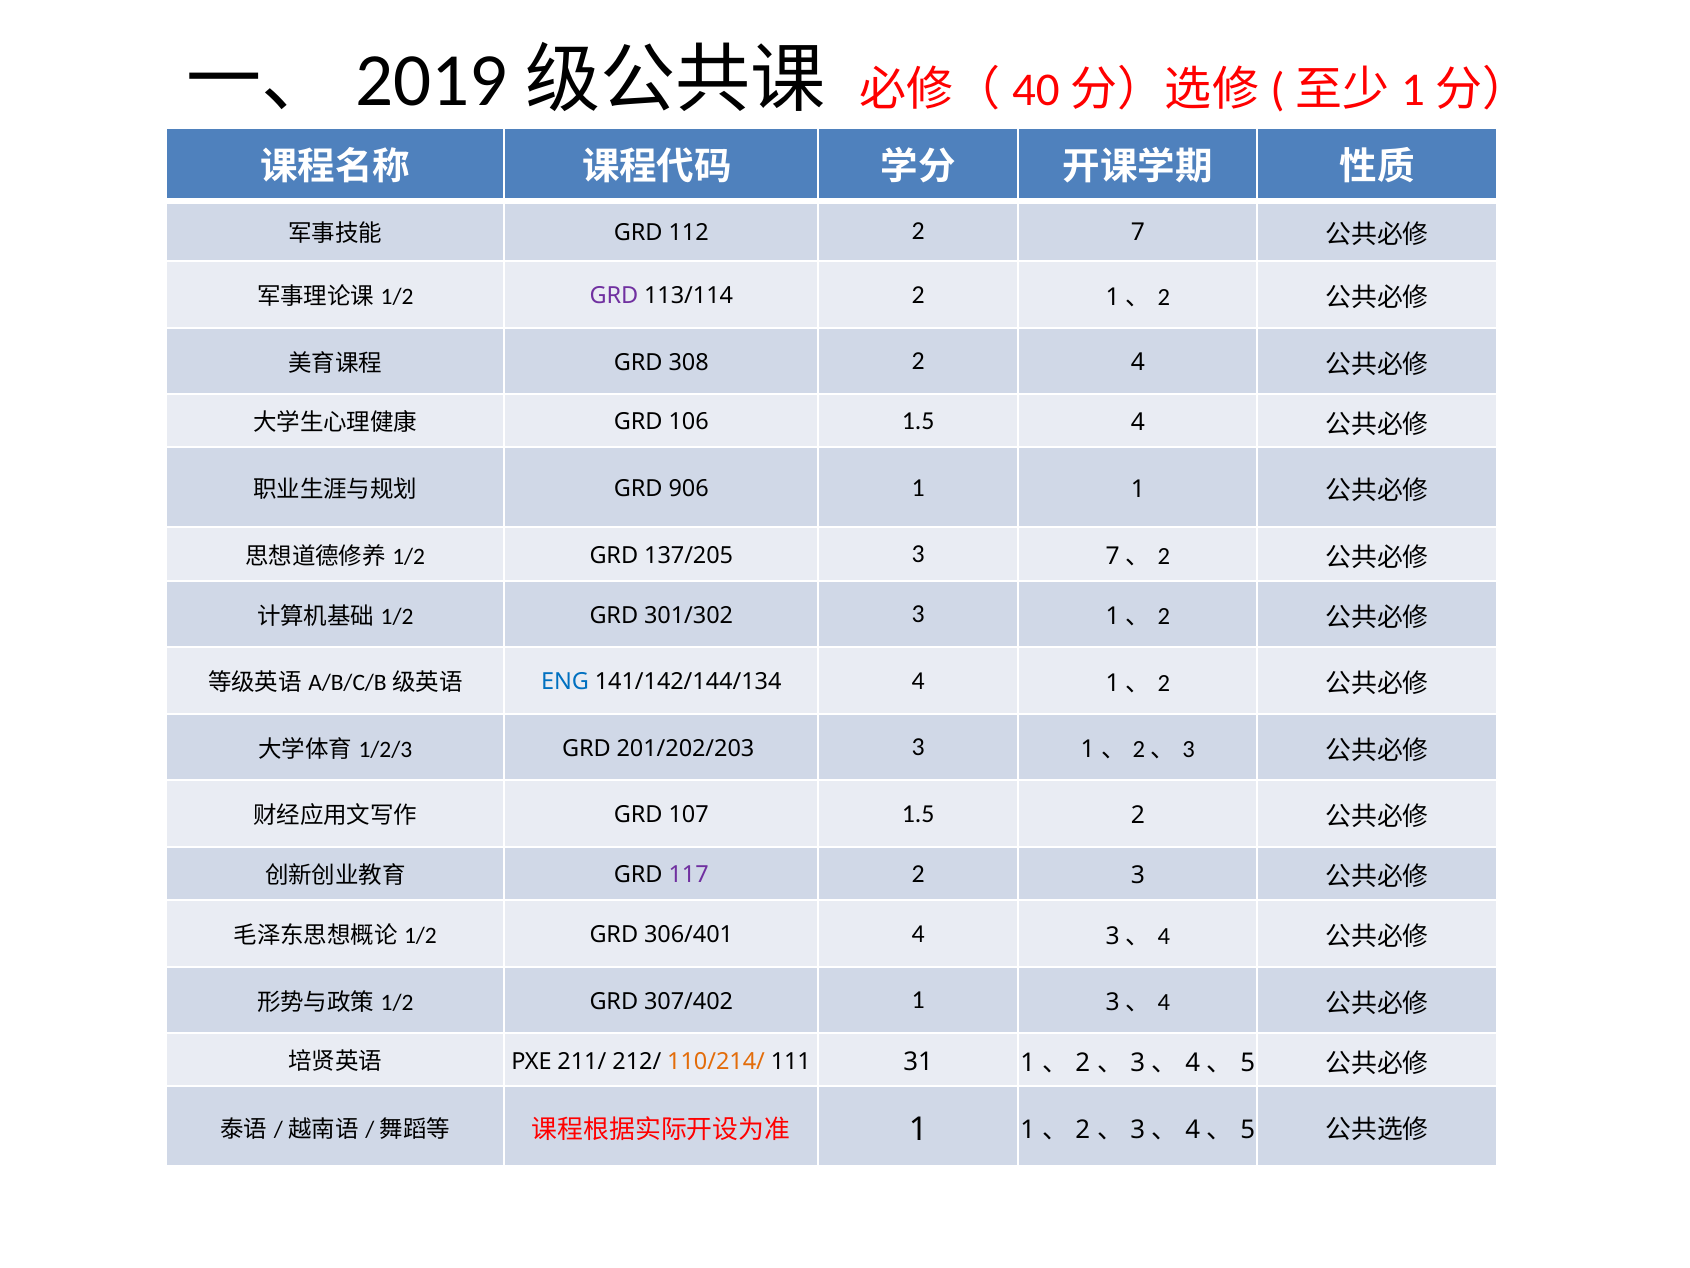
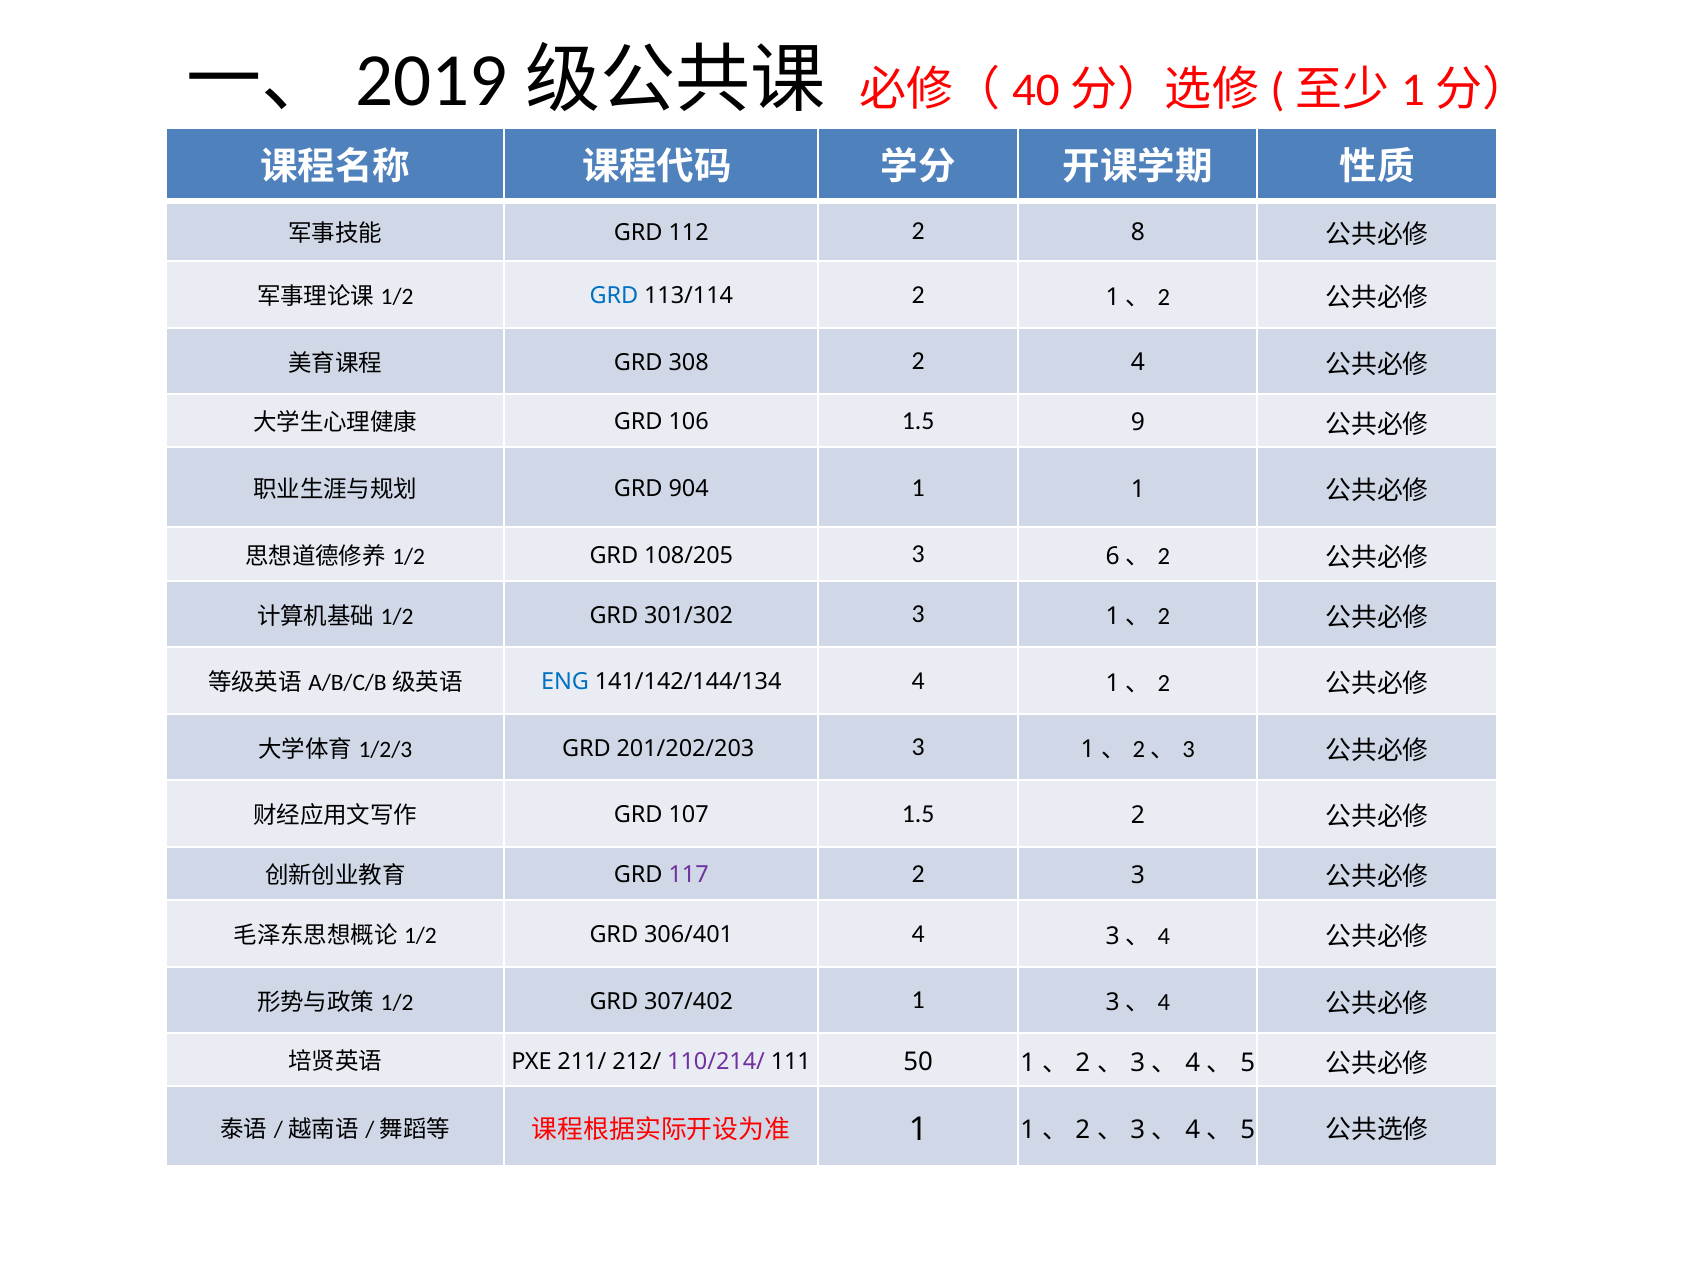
2 7: 7 -> 8
GRD at (614, 296) colour: purple -> blue
1.5 4: 4 -> 9
906: 906 -> 904
137/205: 137/205 -> 108/205
3 7: 7 -> 6
110/214/ colour: orange -> purple
31: 31 -> 50
